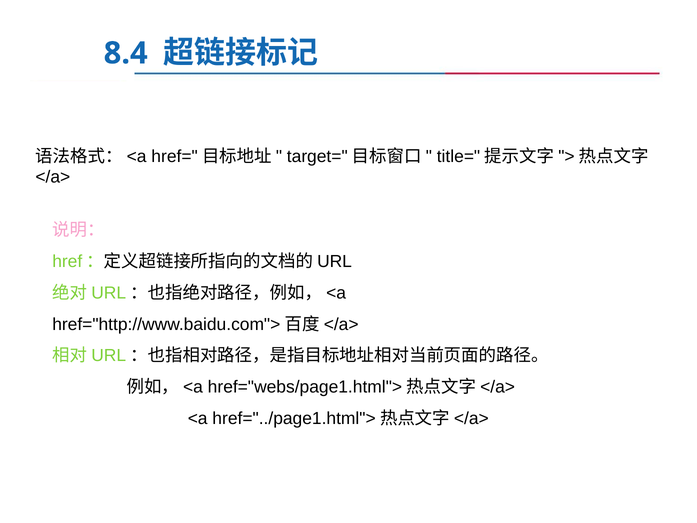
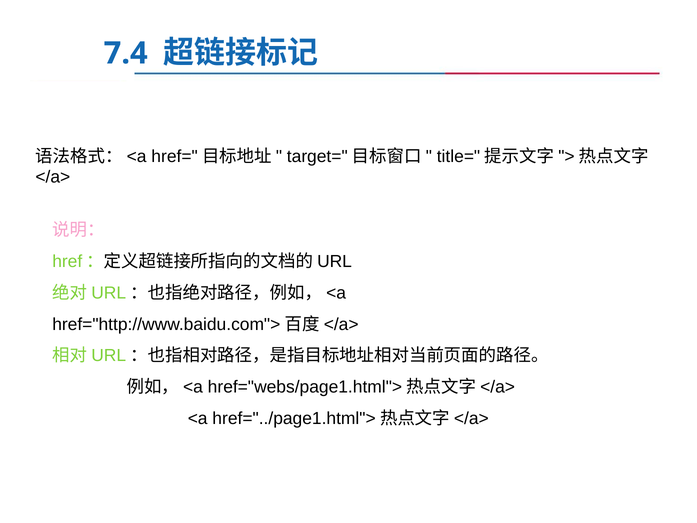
8.4: 8.4 -> 7.4
